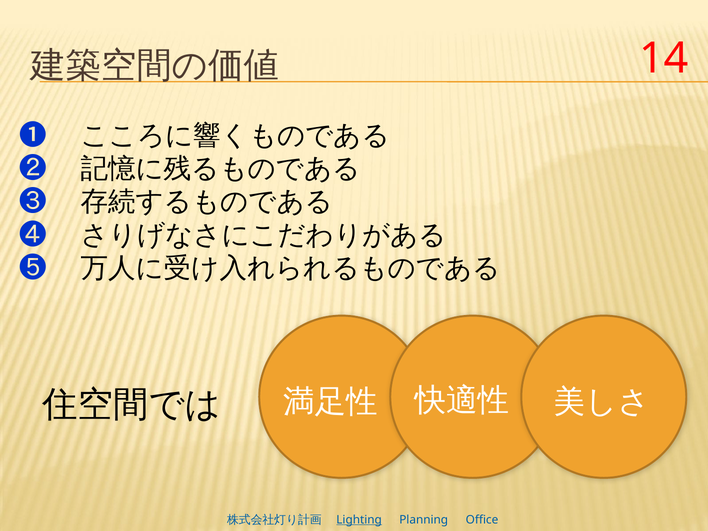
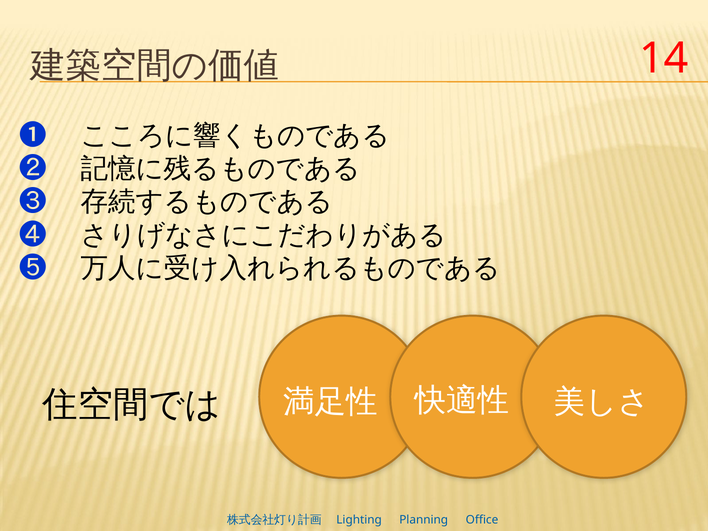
Lighting underline: present -> none
